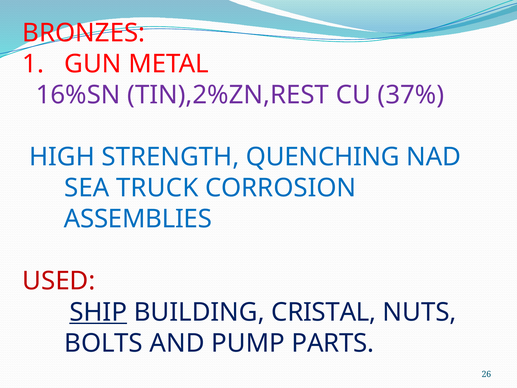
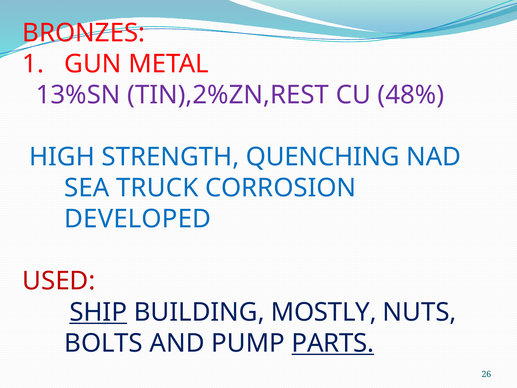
16%SN: 16%SN -> 13%SN
37%: 37% -> 48%
ASSEMBLIES: ASSEMBLIES -> DEVELOPED
CRISTAL: CRISTAL -> MOSTLY
PARTS underline: none -> present
